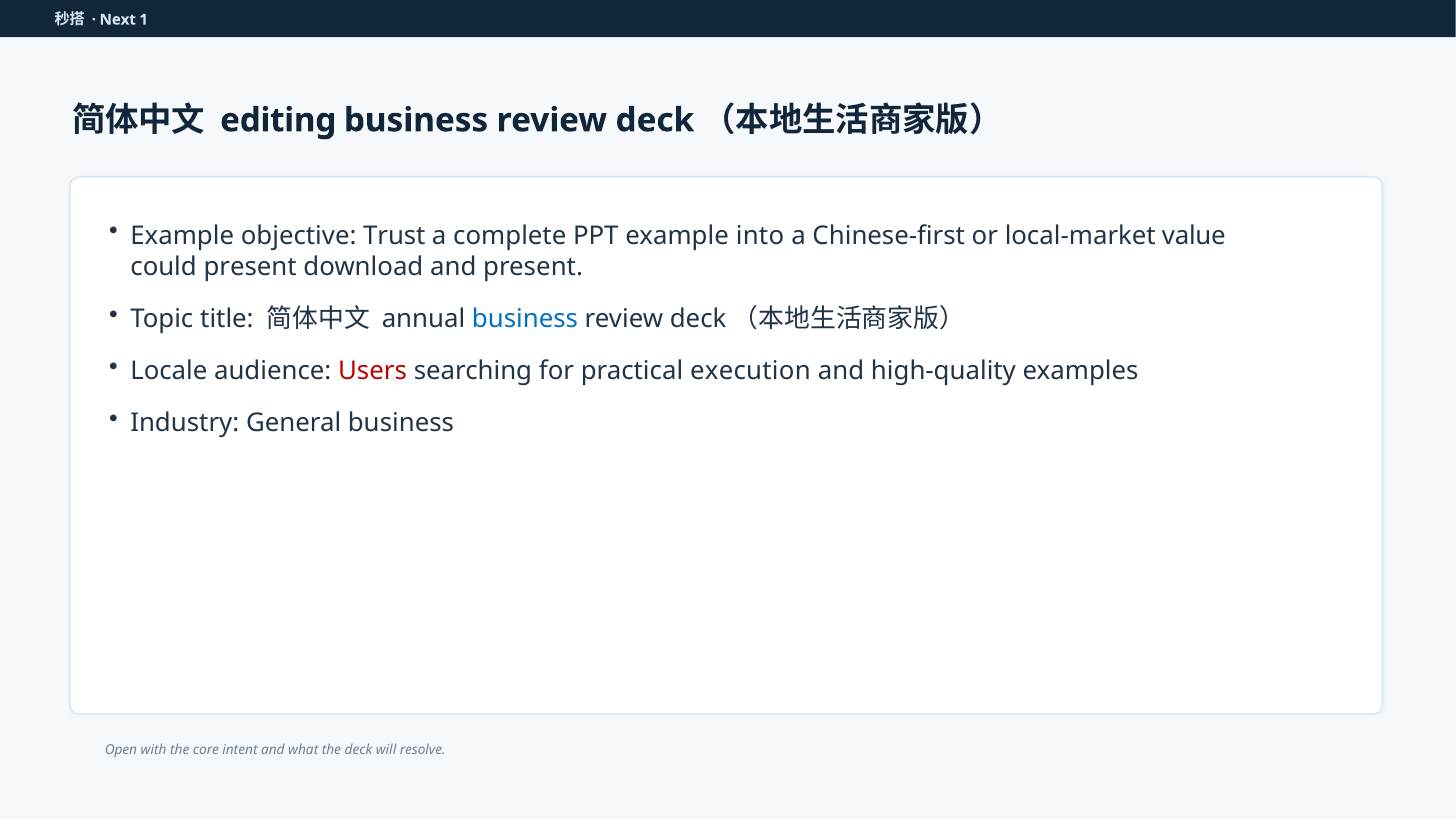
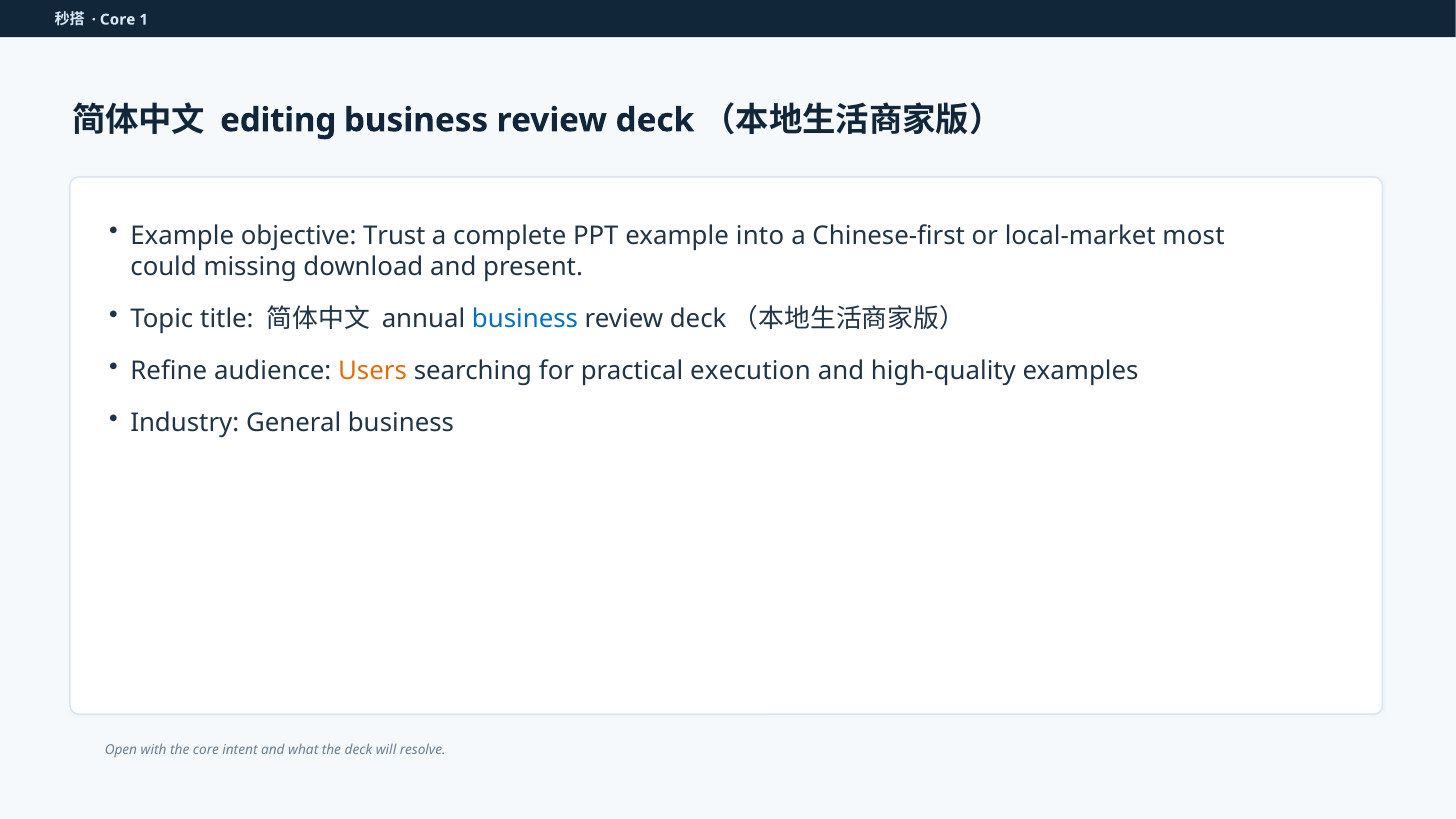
Next at (118, 20): Next -> Core
value: value -> most
could present: present -> missing
Locale: Locale -> Refine
Users colour: red -> orange
